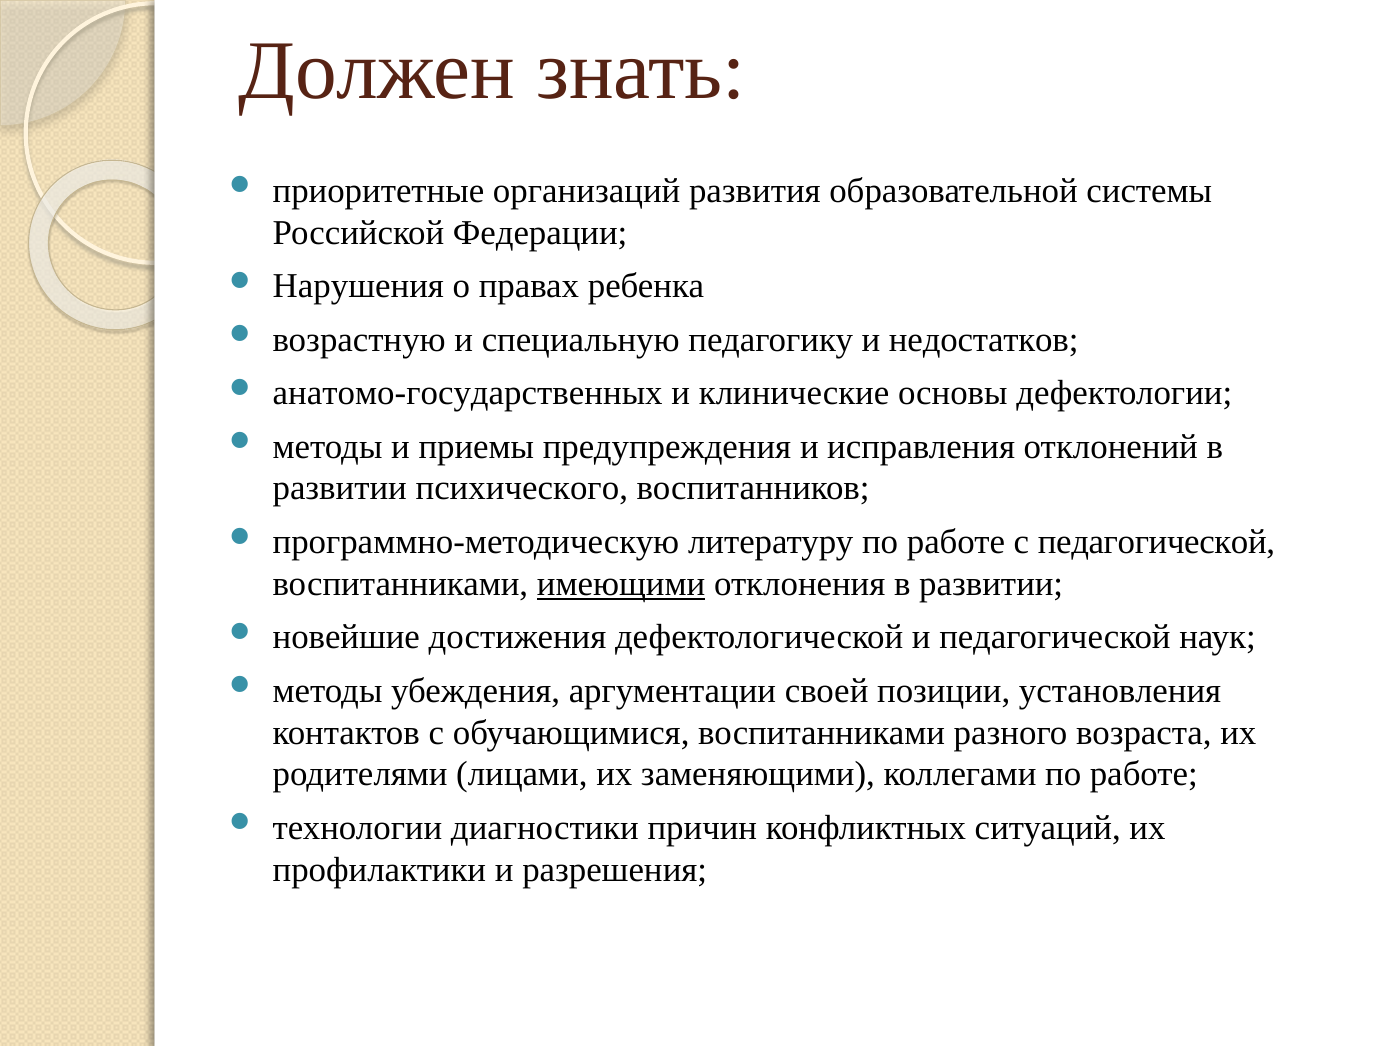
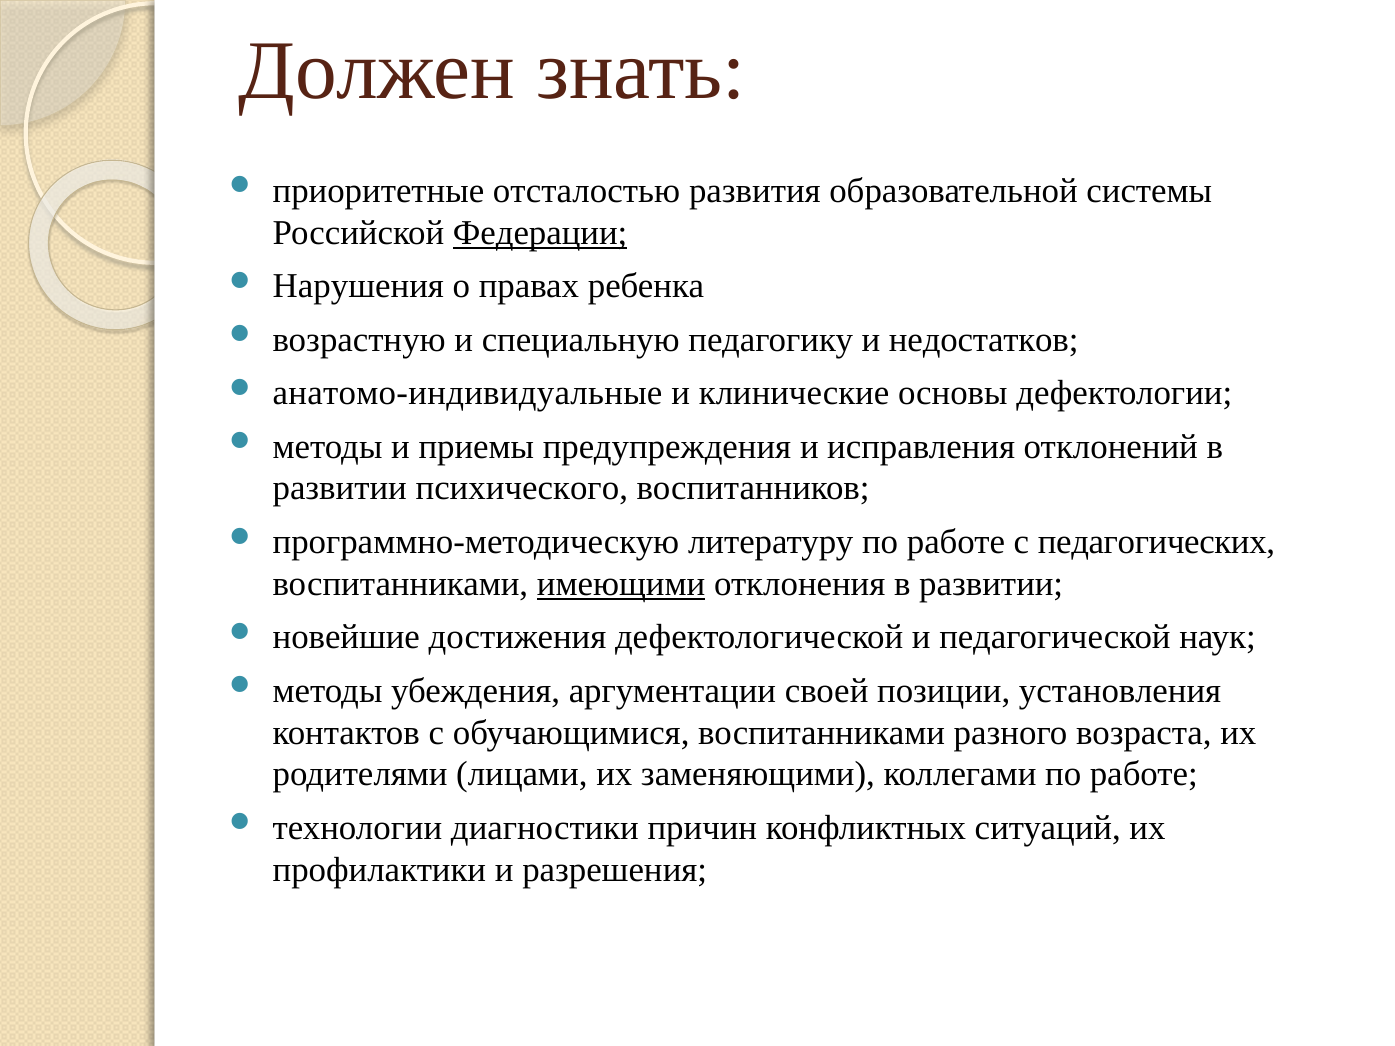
организаций: организаций -> отсталостью
Федерации underline: none -> present
анатомо-государственных: анатомо-государственных -> анатомо-индивидуальные
с педагогической: педагогической -> педагогических
